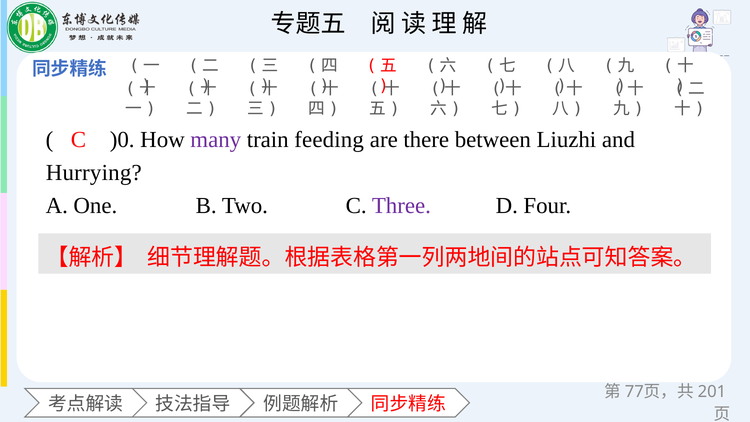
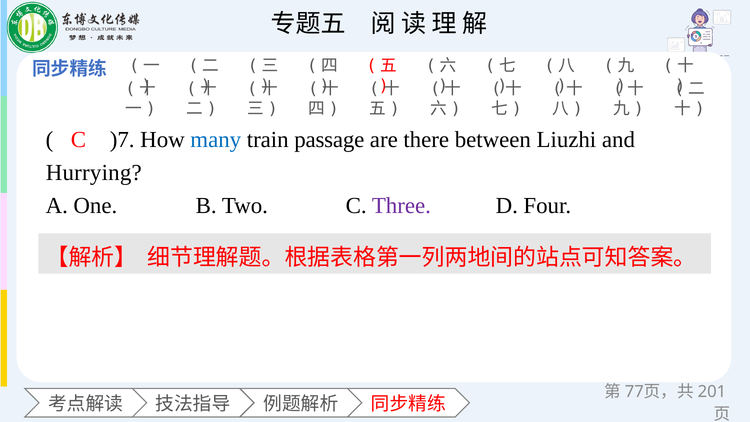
)0: )0 -> )7
many colour: purple -> blue
feeding: feeding -> passage
